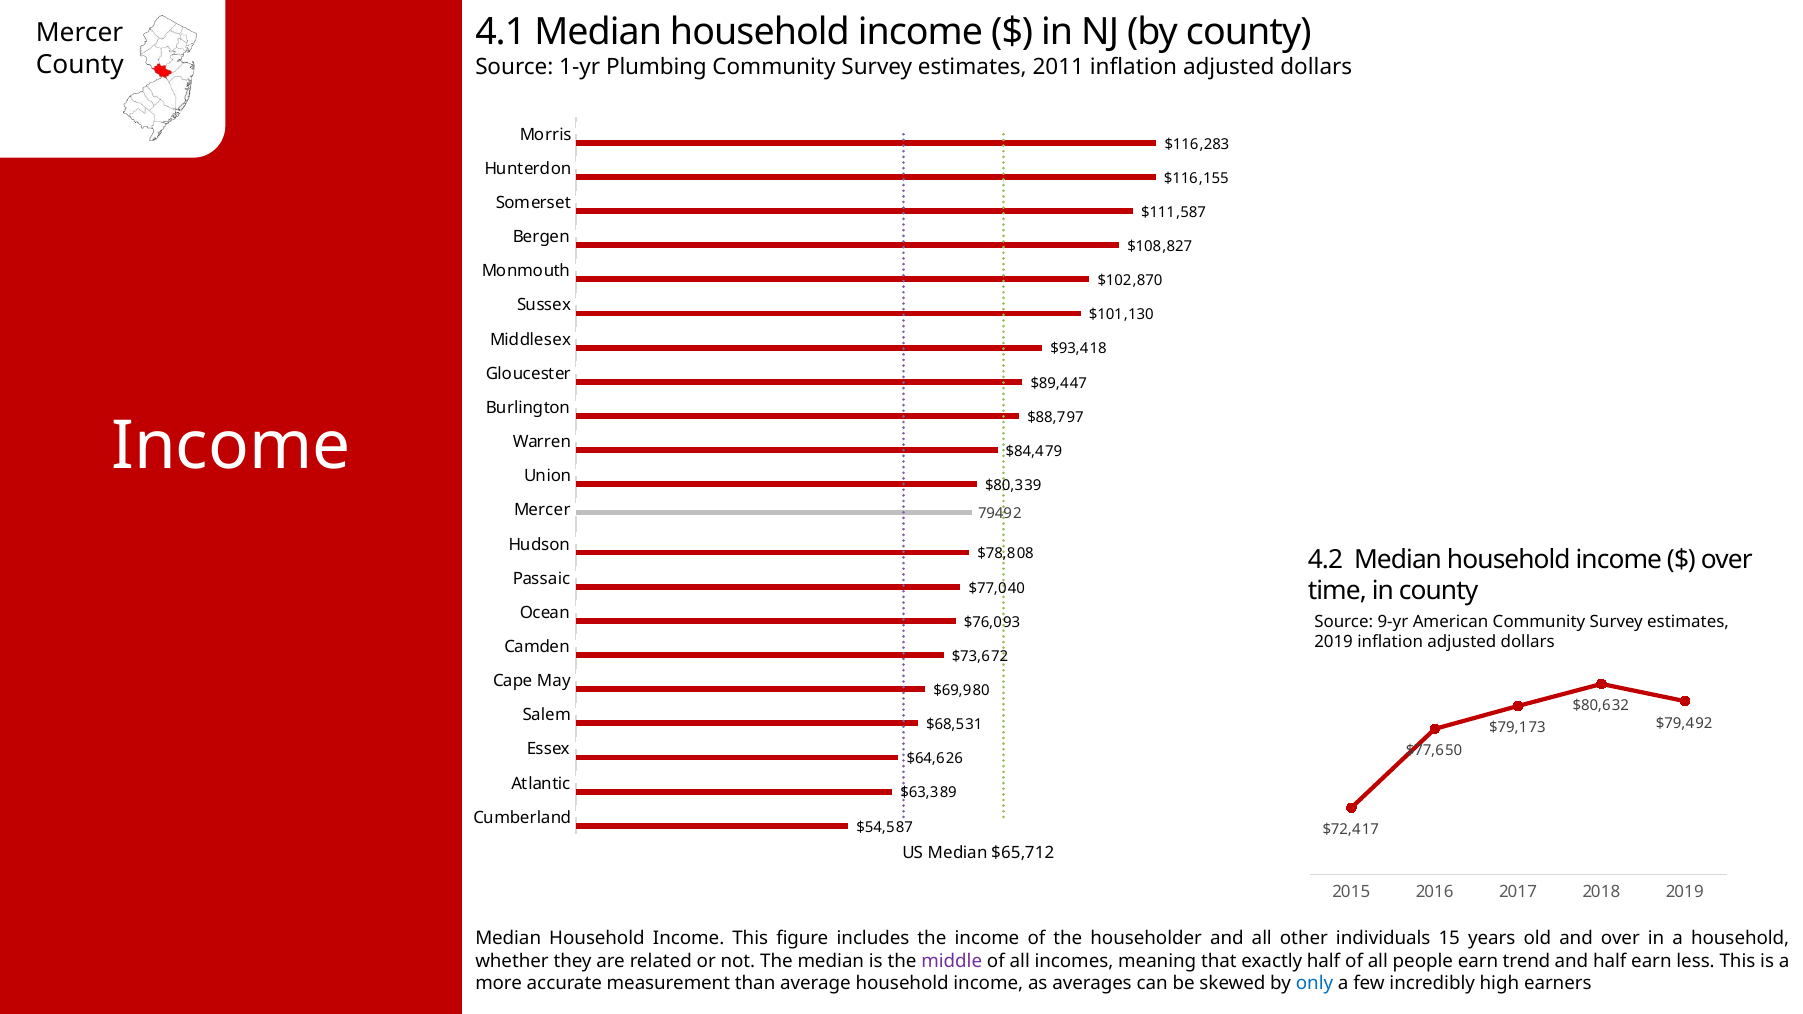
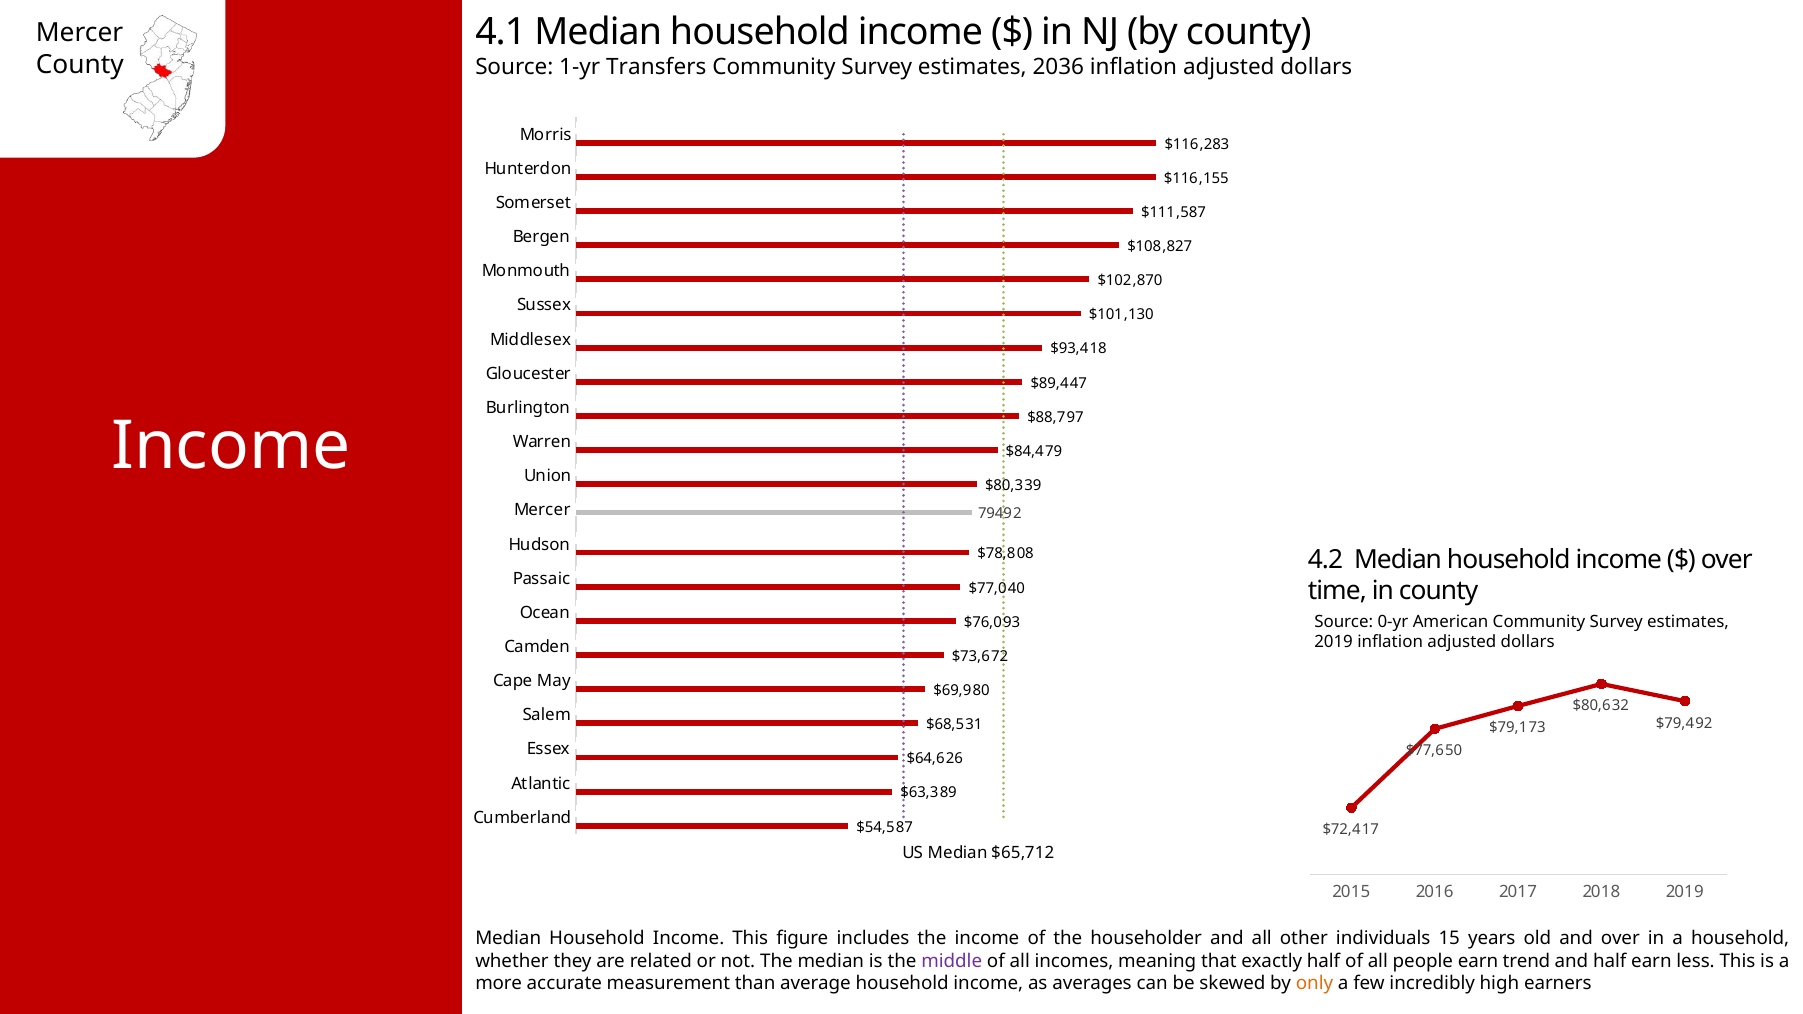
Plumbing: Plumbing -> Transfers
2011: 2011 -> 2036
9-yr: 9-yr -> 0-yr
only colour: blue -> orange
